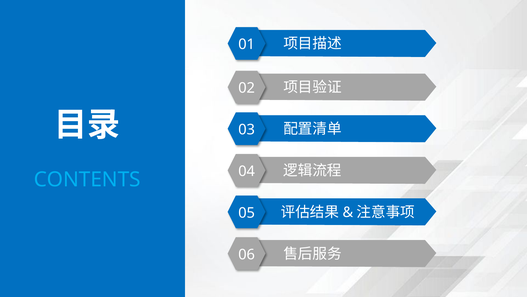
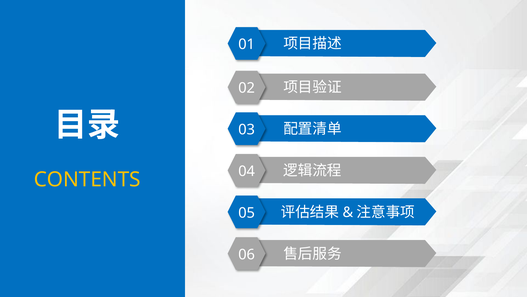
CONTENTS colour: light blue -> yellow
